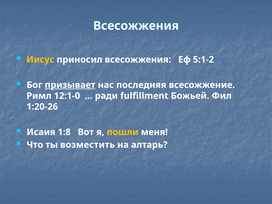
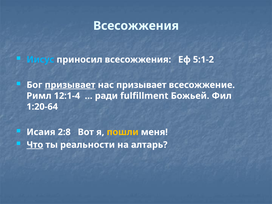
Иисус colour: yellow -> light blue
нас последняя: последняя -> призывает
12:1-0: 12:1-0 -> 12:1-4
1:20-26: 1:20-26 -> 1:20-64
1:8: 1:8 -> 2:8
Что underline: none -> present
возместить: возместить -> реальности
